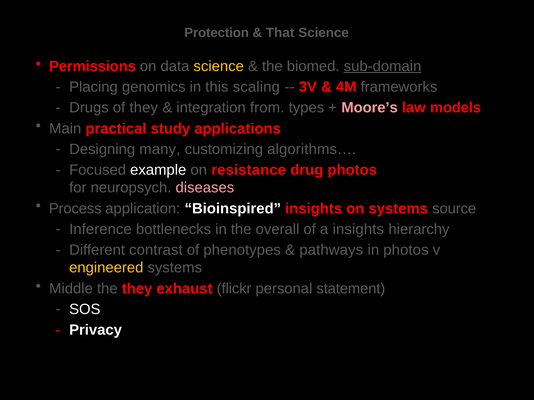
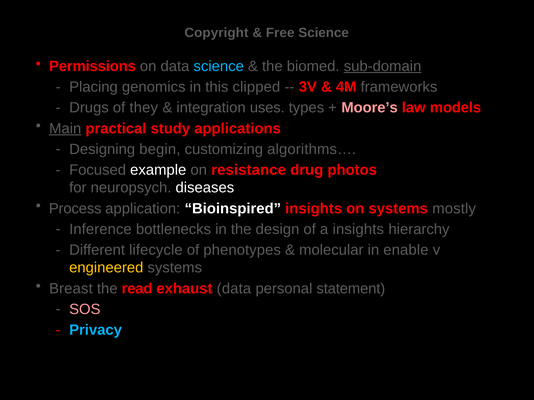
Protection: Protection -> Copyright
That: That -> Free
science at (219, 66) colour: yellow -> light blue
scaling: scaling -> clipped
from: from -> uses
Main underline: none -> present
many: many -> begin
diseases colour: pink -> white
source: source -> mostly
overall: overall -> design
contrast: contrast -> lifecycle
pathways: pathways -> molecular
in photos: photos -> enable
Middle: Middle -> Breast
the they: they -> read
exhaust flickr: flickr -> data
SOS colour: white -> pink
Privacy colour: white -> light blue
